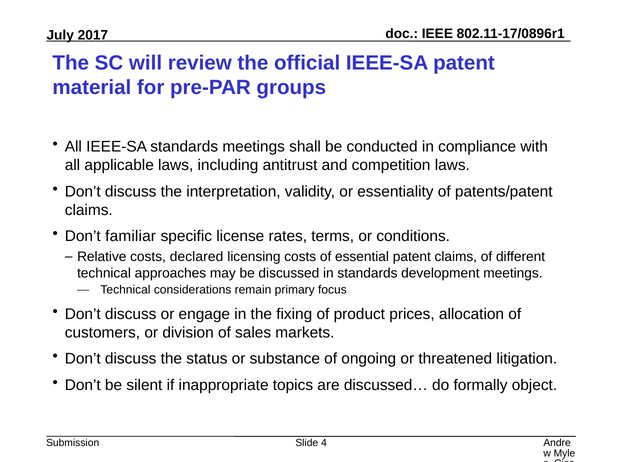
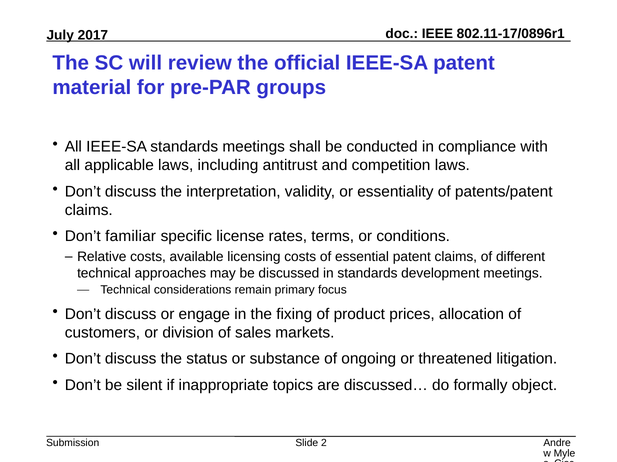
declared: declared -> available
4: 4 -> 2
